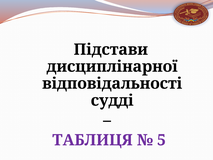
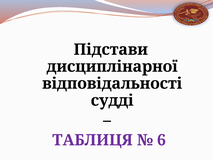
5: 5 -> 6
